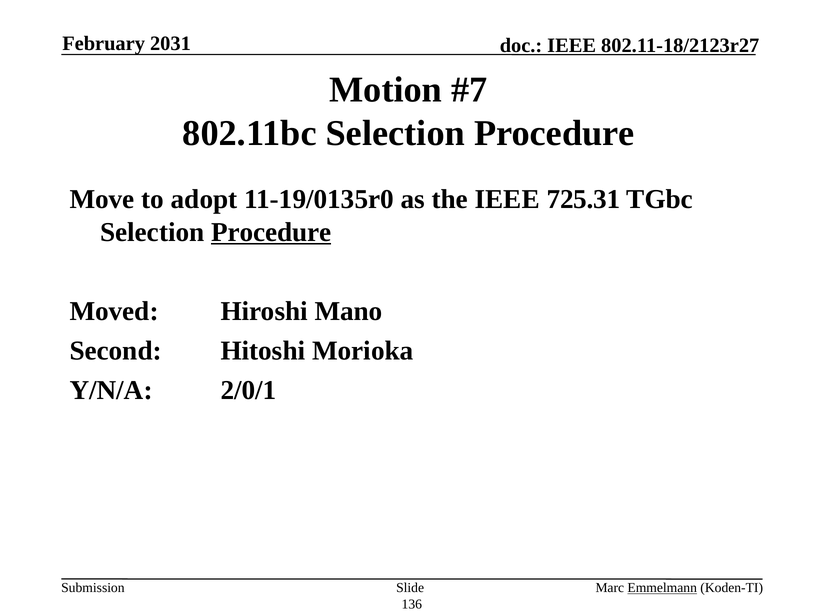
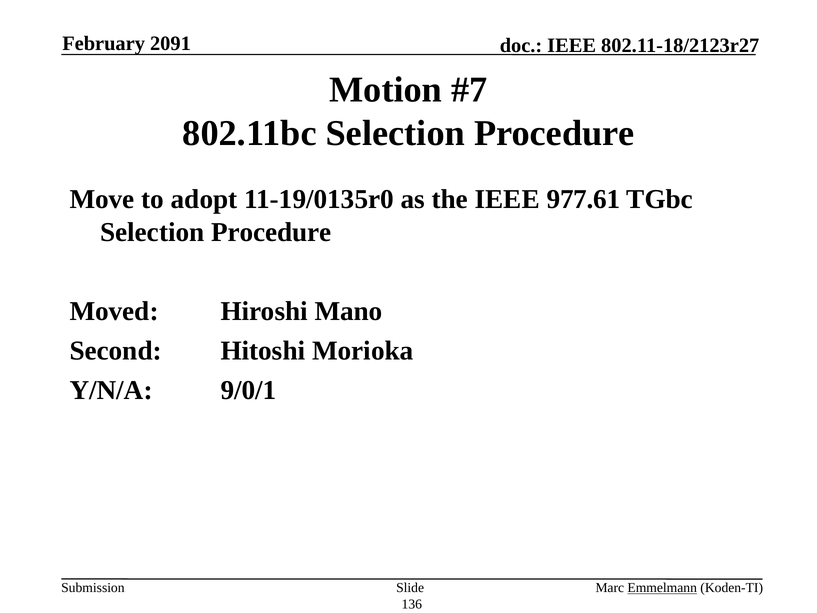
2031: 2031 -> 2091
725.31: 725.31 -> 977.61
Procedure at (271, 232) underline: present -> none
2/0/1: 2/0/1 -> 9/0/1
